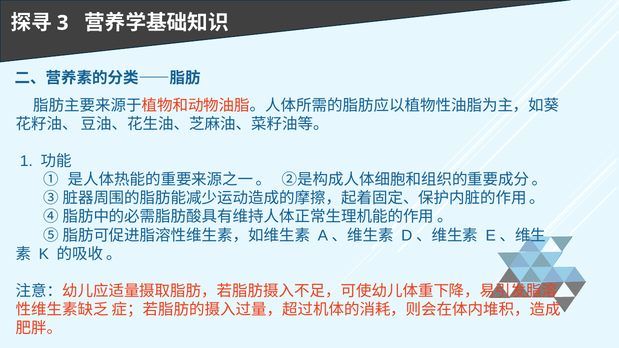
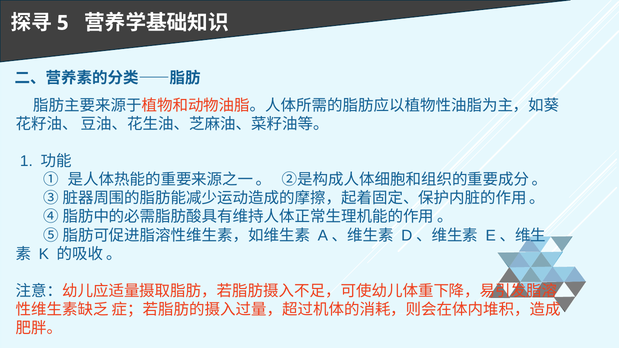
3: 3 -> 5
